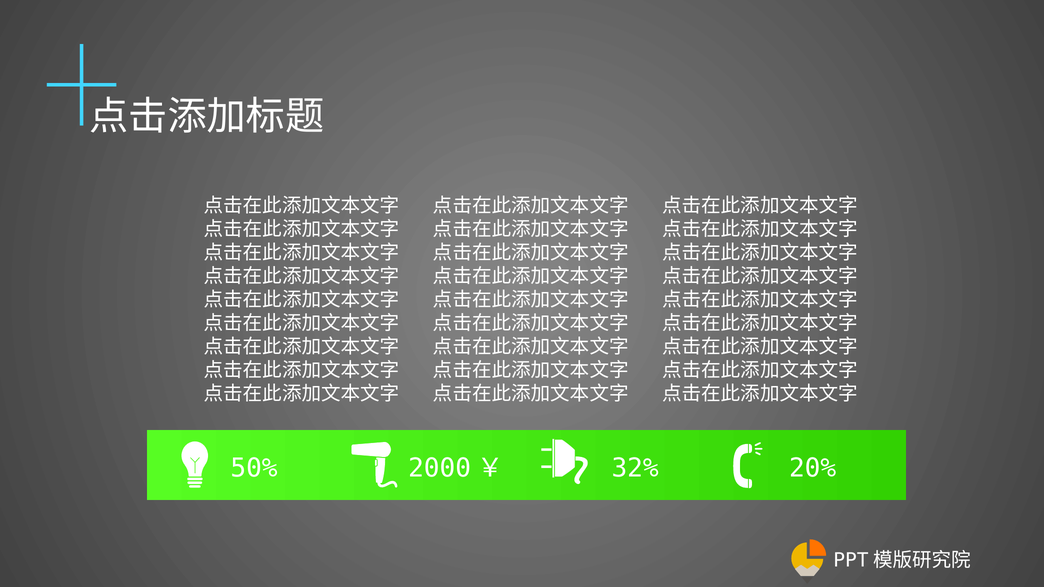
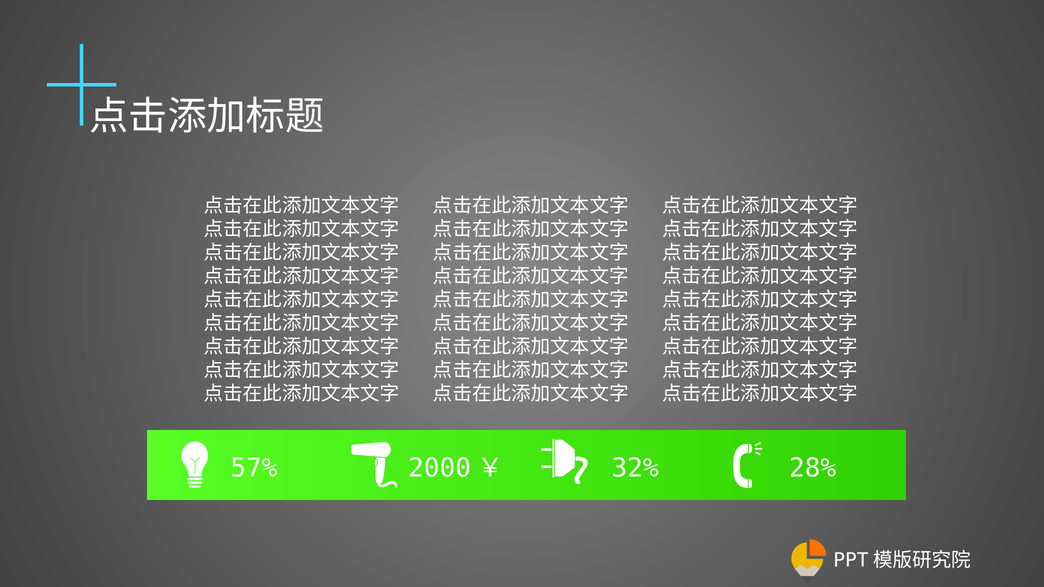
50%: 50% -> 57%
20%: 20% -> 28%
